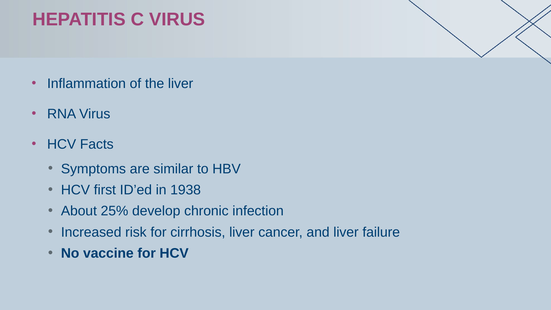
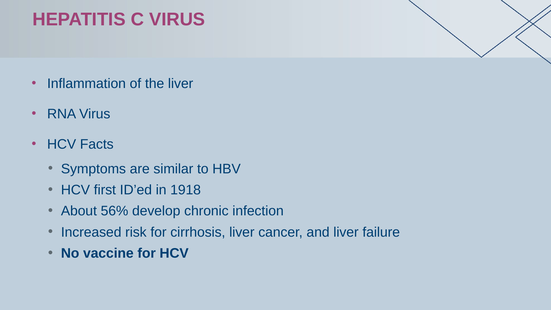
1938: 1938 -> 1918
25%: 25% -> 56%
